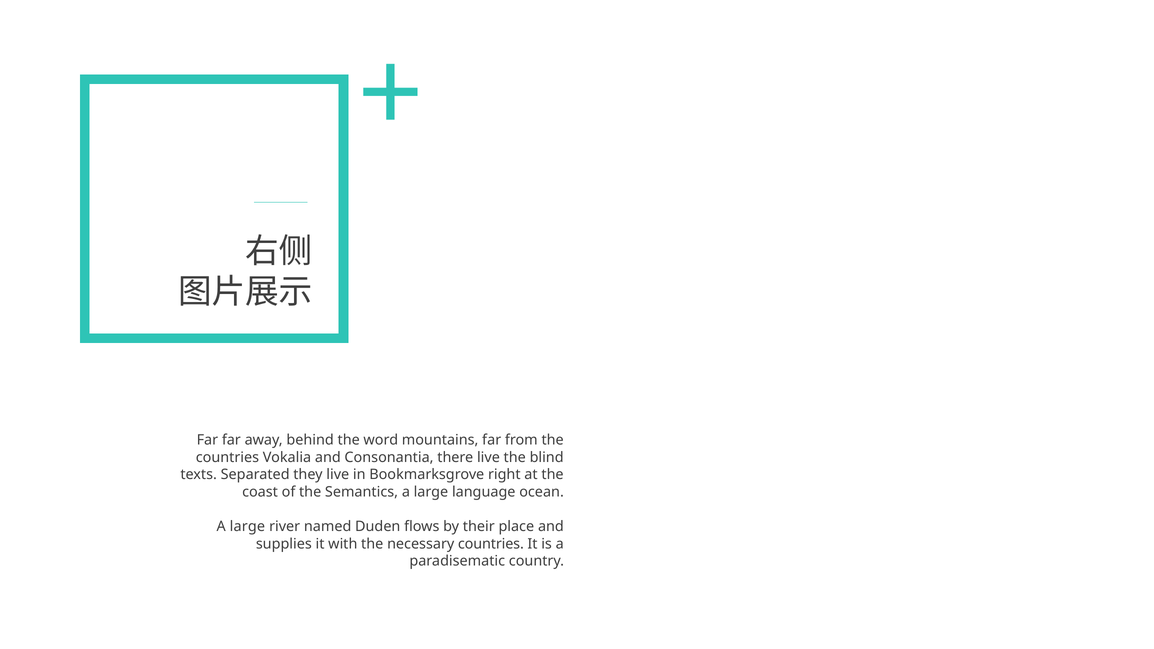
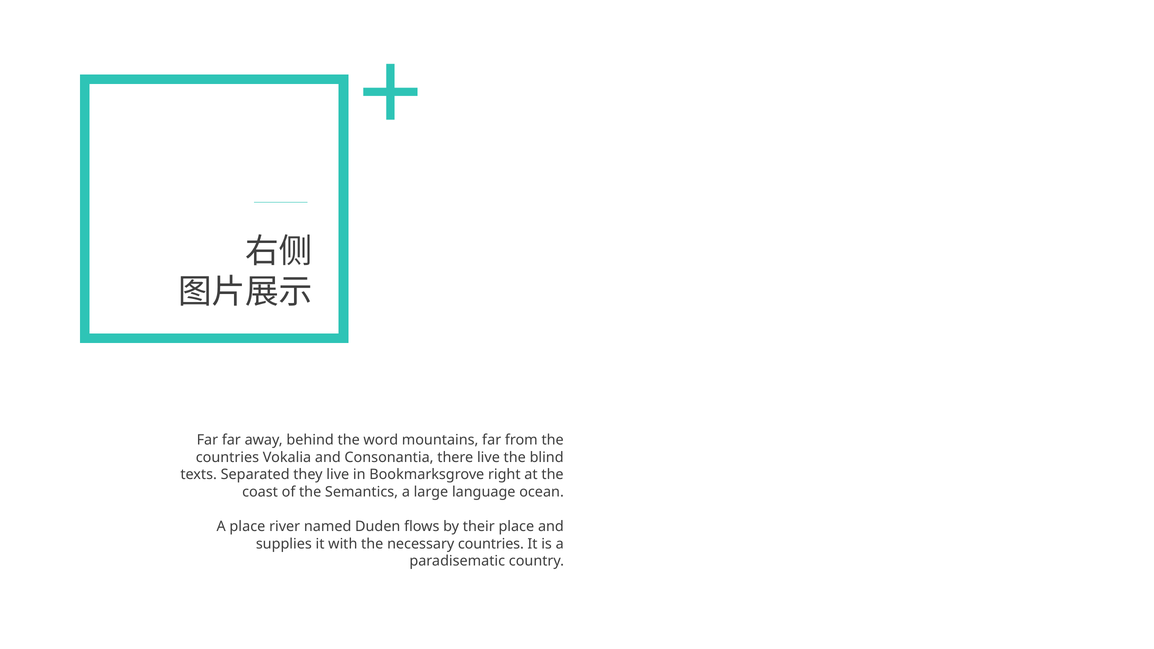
large at (247, 527): large -> place
